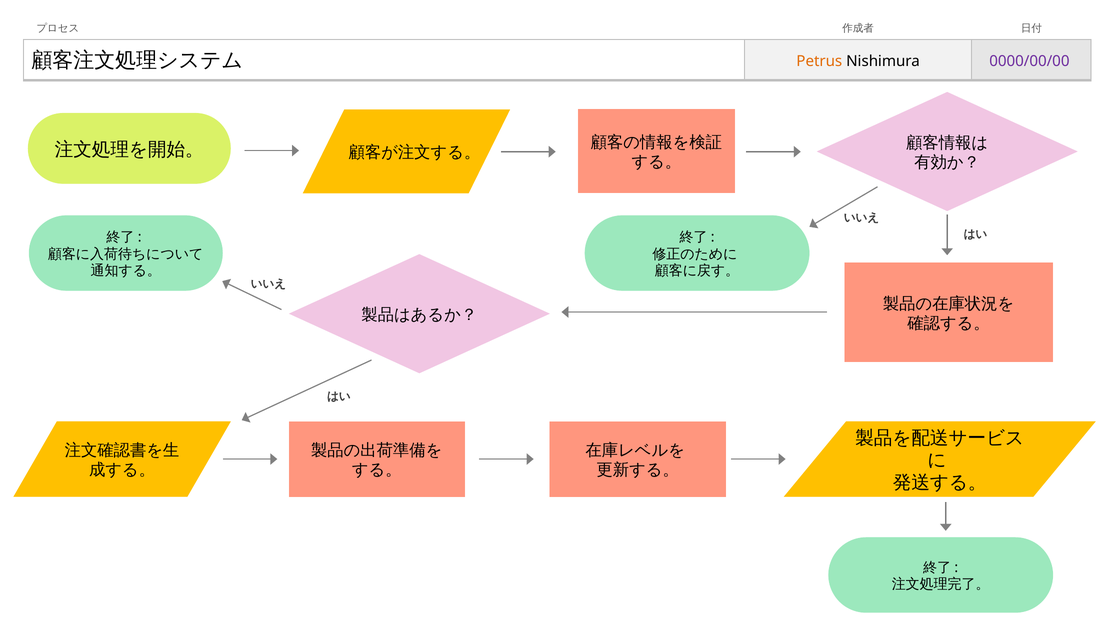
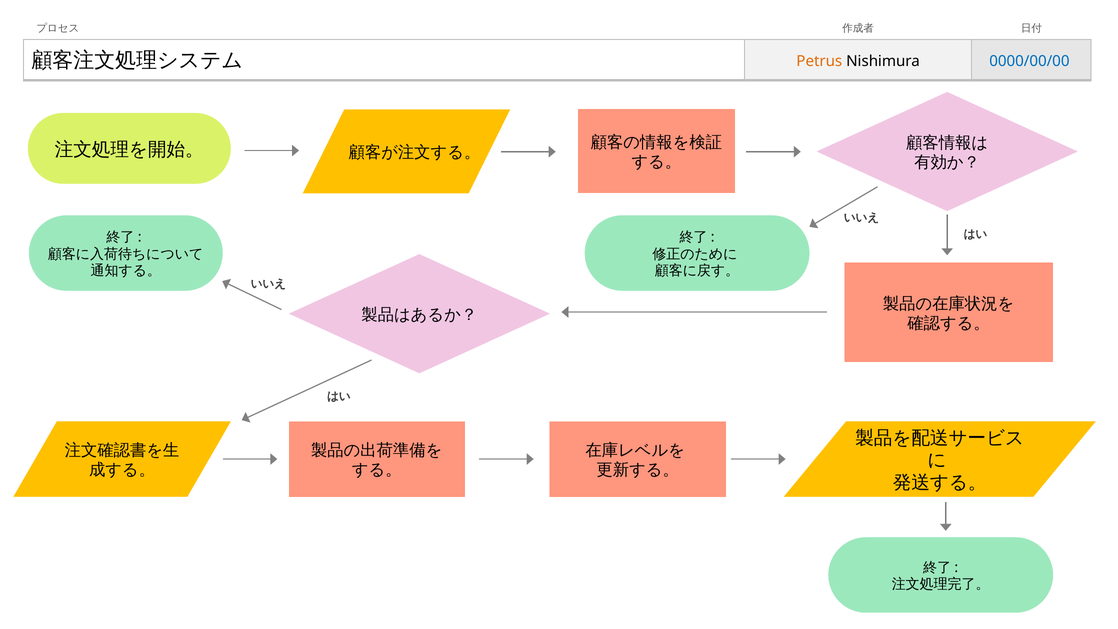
0000/00/00 colour: purple -> blue
